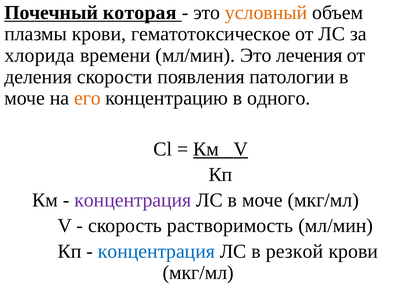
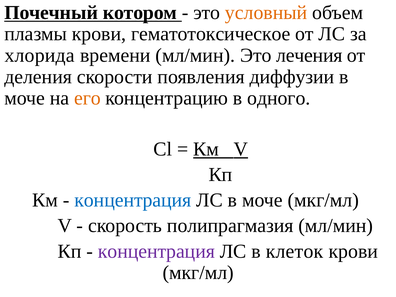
которая: которая -> котором
патологии: патологии -> диффузии
концентрация at (133, 200) colour: purple -> blue
растворимость: растворимость -> полипрагмазия
концентрация at (156, 251) colour: blue -> purple
резкой: резкой -> клеток
